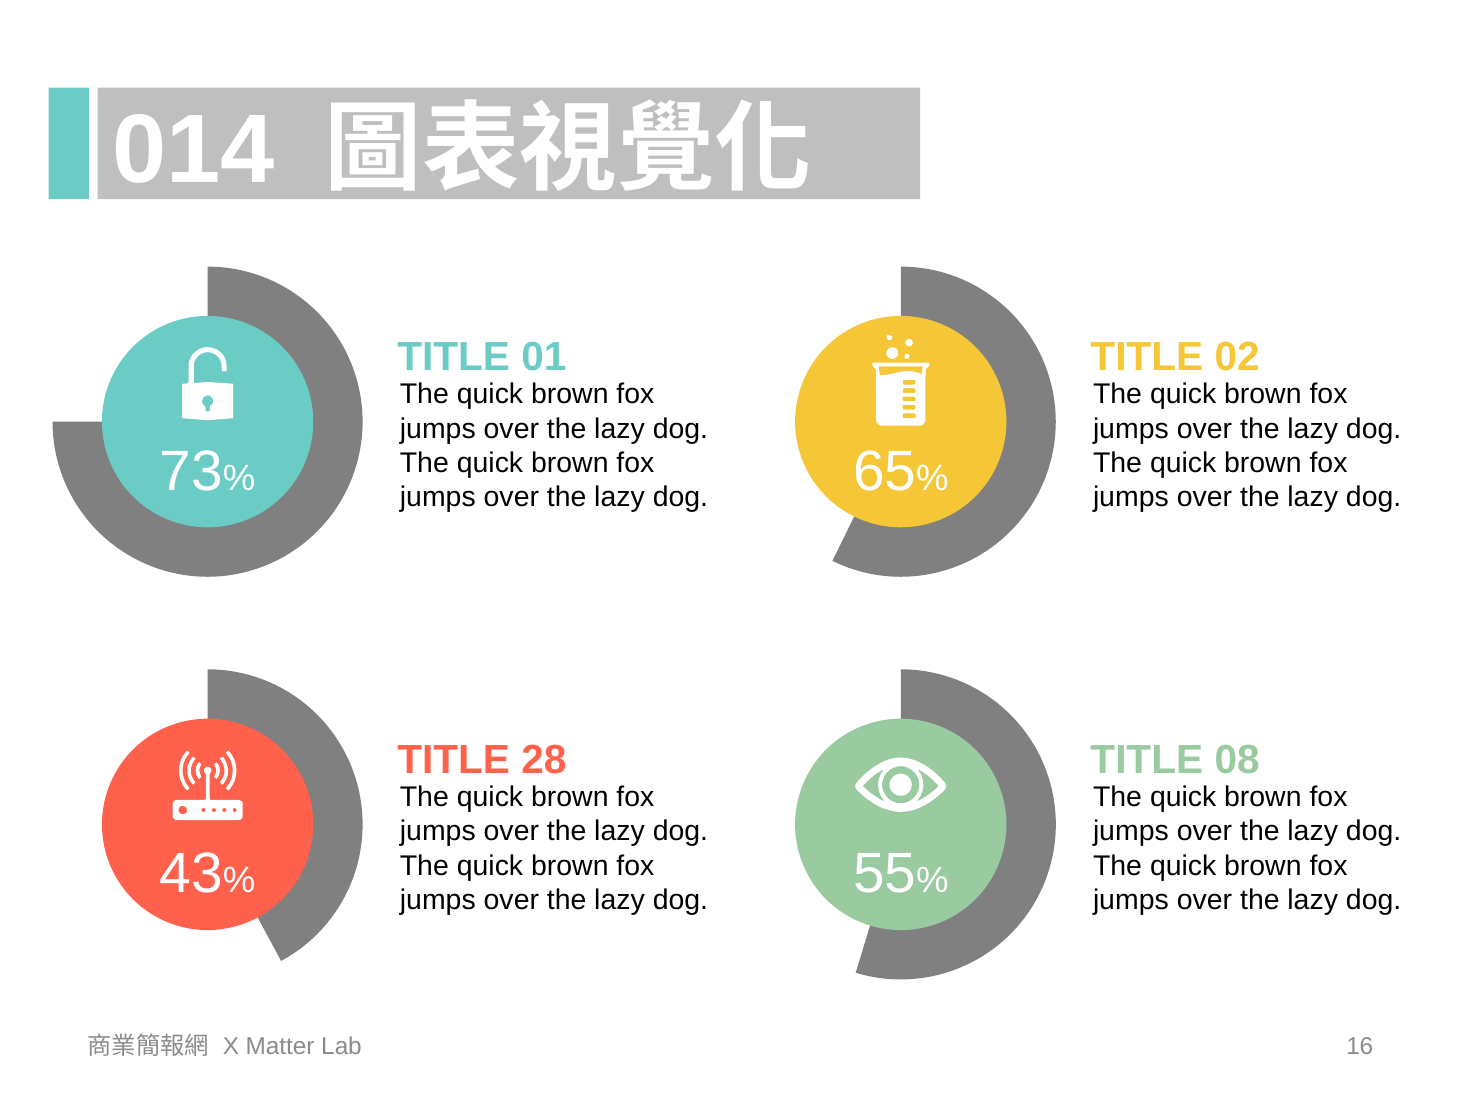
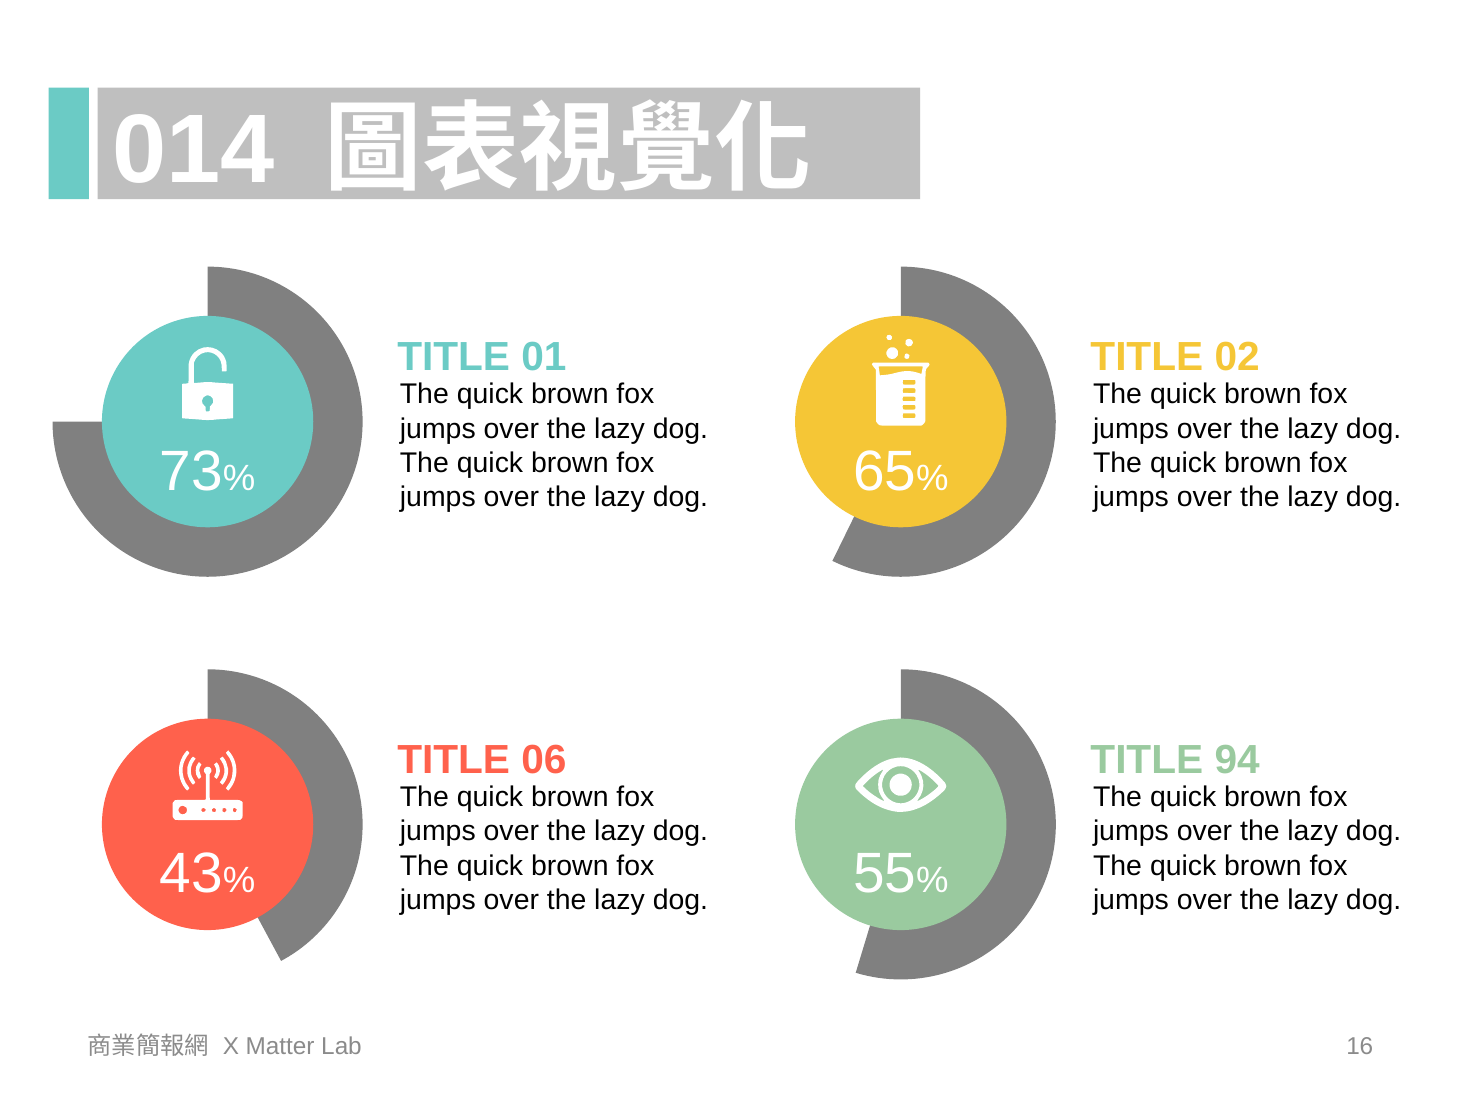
28: 28 -> 06
08: 08 -> 94
